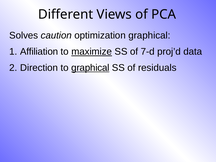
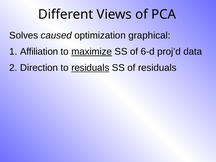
caution: caution -> caused
7-d: 7-d -> 6-d
to graphical: graphical -> residuals
